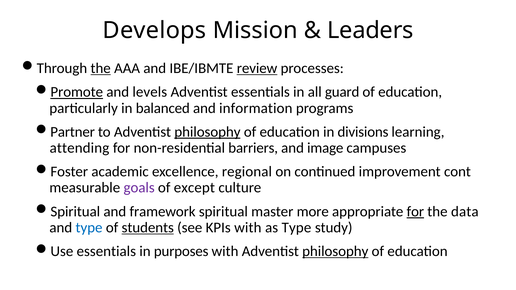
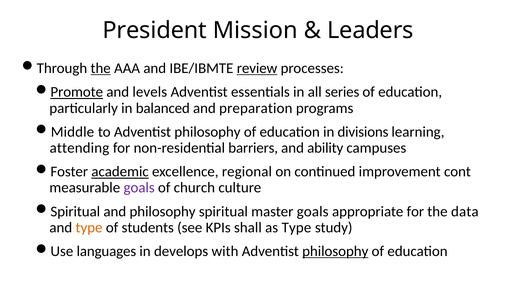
Develops: Develops -> President
guard: guard -> series
information: information -> preparation
Partner: Partner -> Middle
philosophy at (207, 132) underline: present -> none
image: image -> ability
academic underline: none -> present
except: except -> church
and framework: framework -> philosophy
master more: more -> goals
for at (415, 212) underline: present -> none
type at (89, 228) colour: blue -> orange
students underline: present -> none
KPIs with: with -> shall
Use essentials: essentials -> languages
purposes: purposes -> develops
